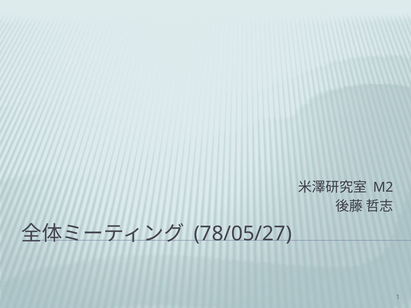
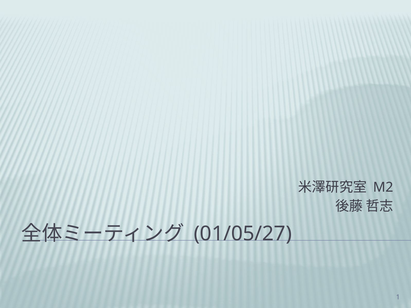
78/05/27: 78/05/27 -> 01/05/27
